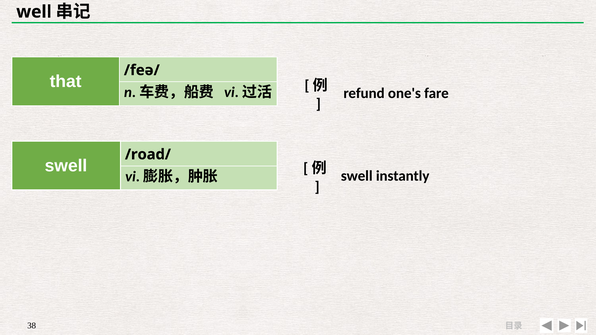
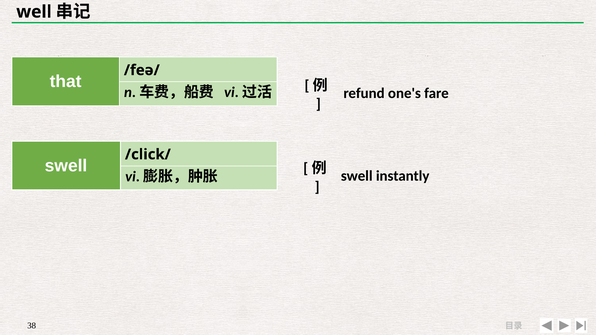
/road/: /road/ -> /click/
